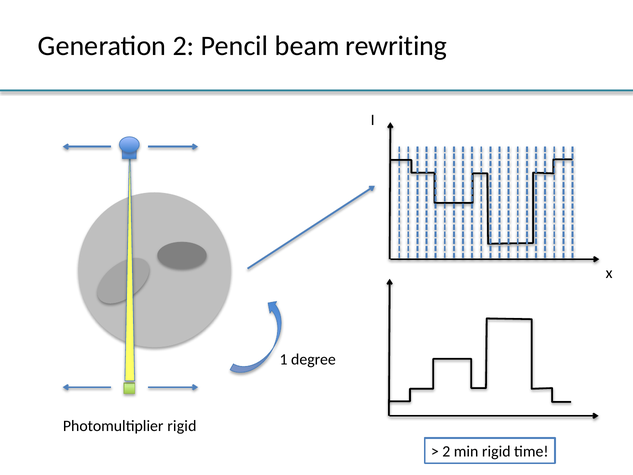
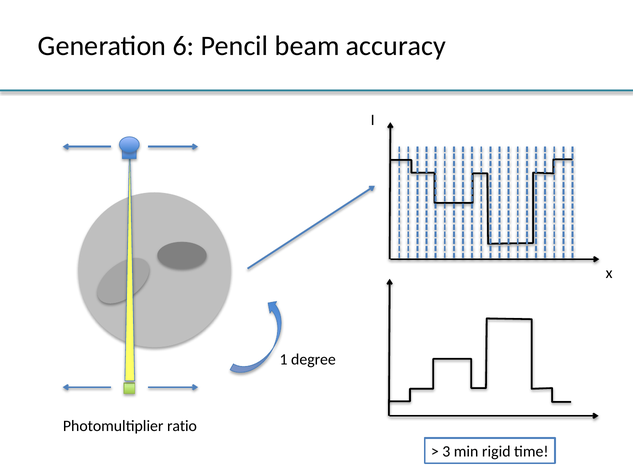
Generation 2: 2 -> 6
rewriting: rewriting -> accuracy
Photomultiplier rigid: rigid -> ratio
2 at (446, 451): 2 -> 3
